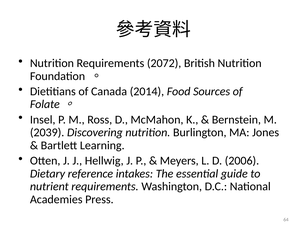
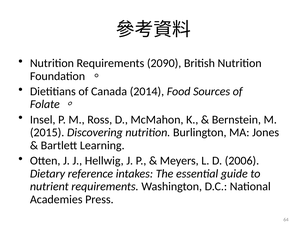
2072: 2072 -> 2090
2039: 2039 -> 2015
